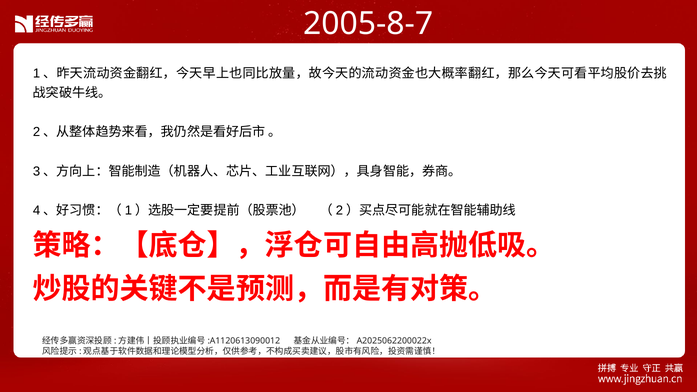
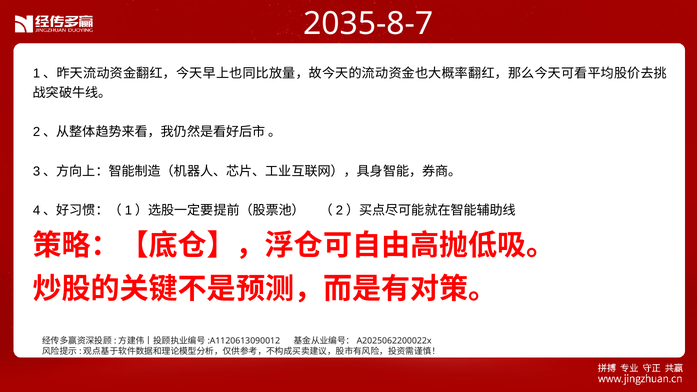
2005-8-7: 2005-8-7 -> 2035-8-7
